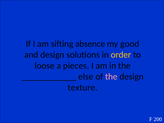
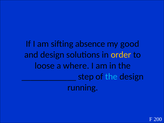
pieces: pieces -> where
else: else -> step
the at (111, 77) colour: pink -> light blue
texture: texture -> running
